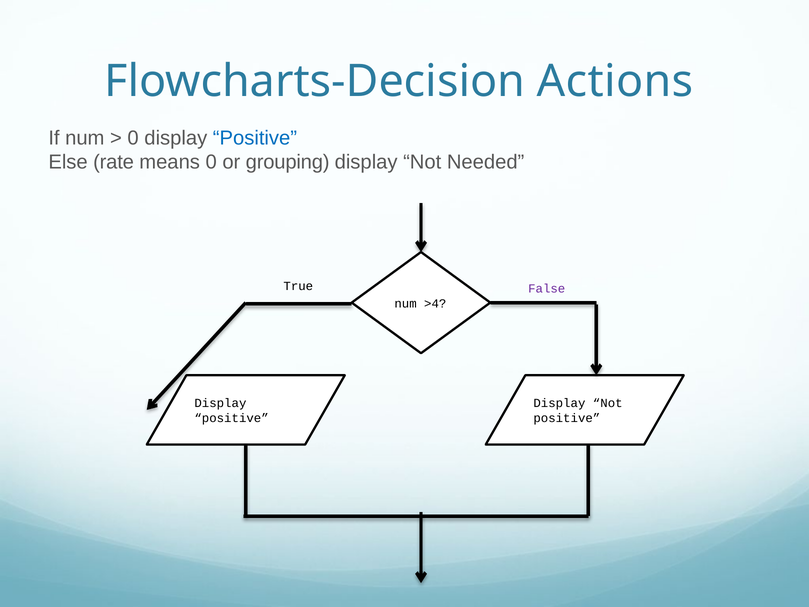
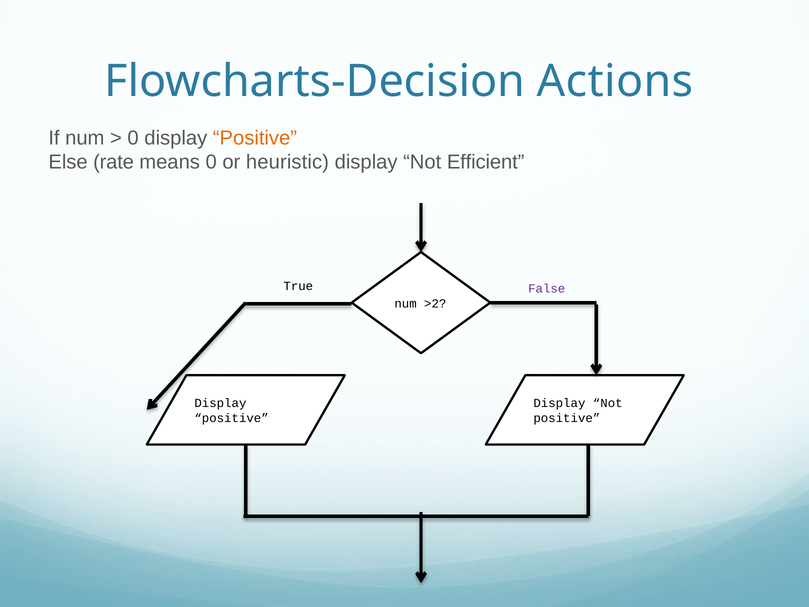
Positive at (255, 138) colour: blue -> orange
grouping: grouping -> heuristic
Needed: Needed -> Efficient
>4: >4 -> >2
